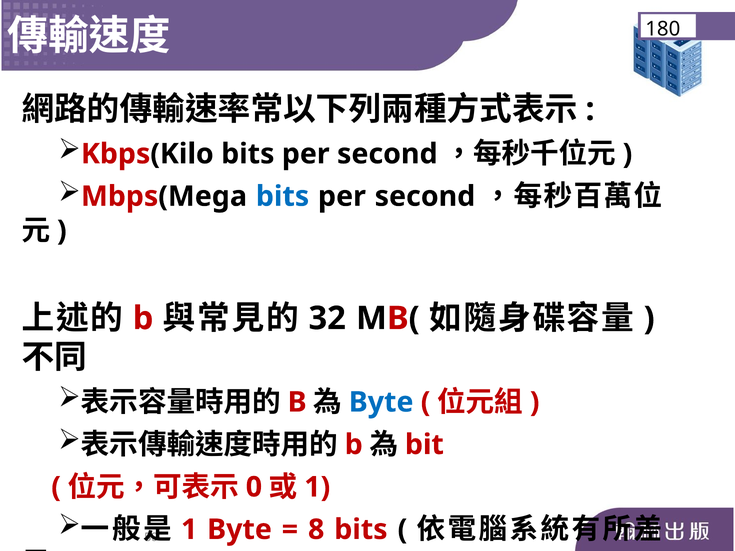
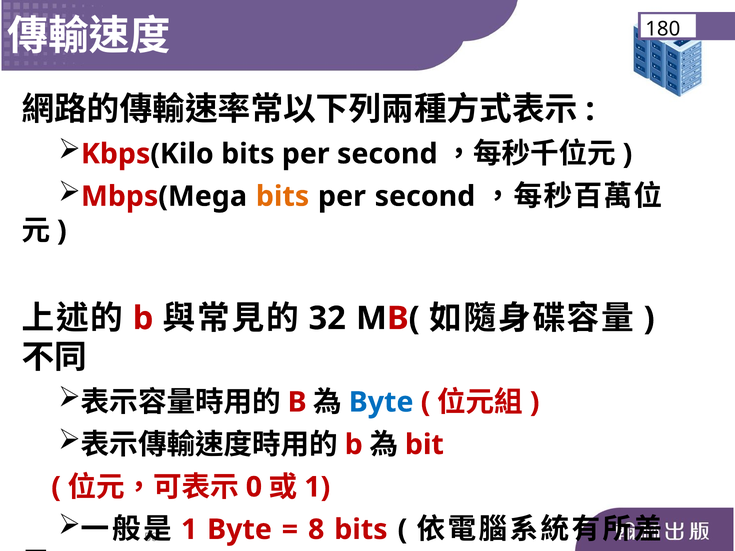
bits at (283, 196) colour: blue -> orange
